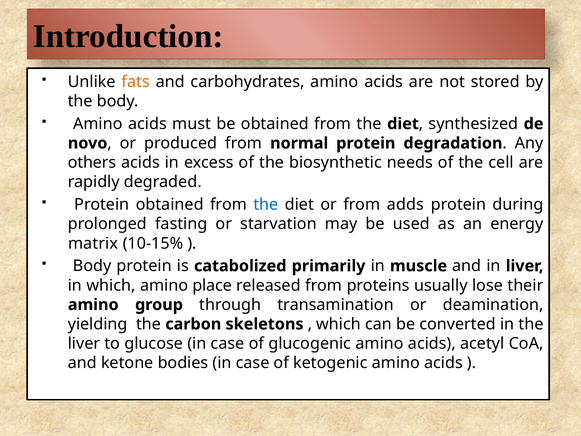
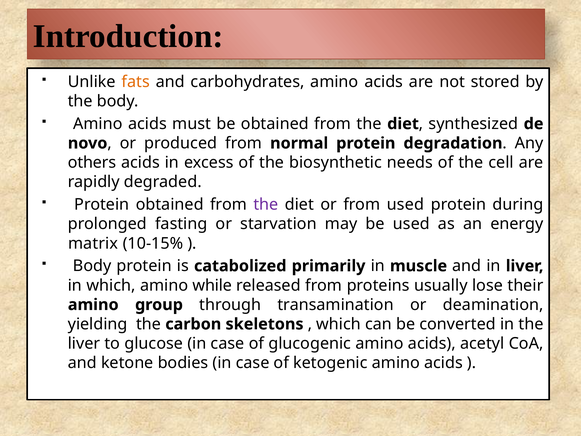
the at (266, 204) colour: blue -> purple
from adds: adds -> used
place: place -> while
